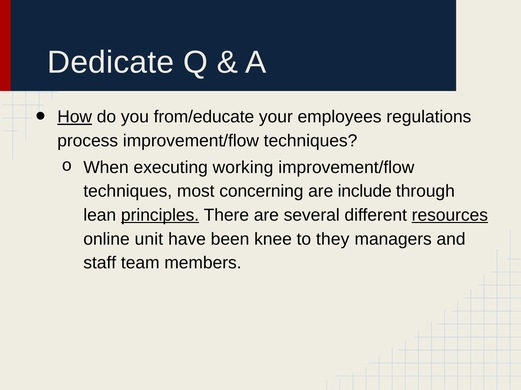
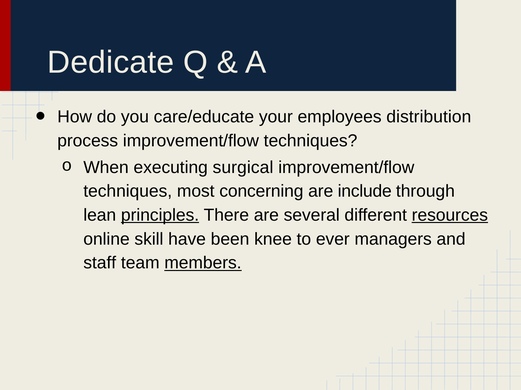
How underline: present -> none
from/educate: from/educate -> care/educate
regulations: regulations -> distribution
working: working -> surgical
unit: unit -> skill
they: they -> ever
members underline: none -> present
